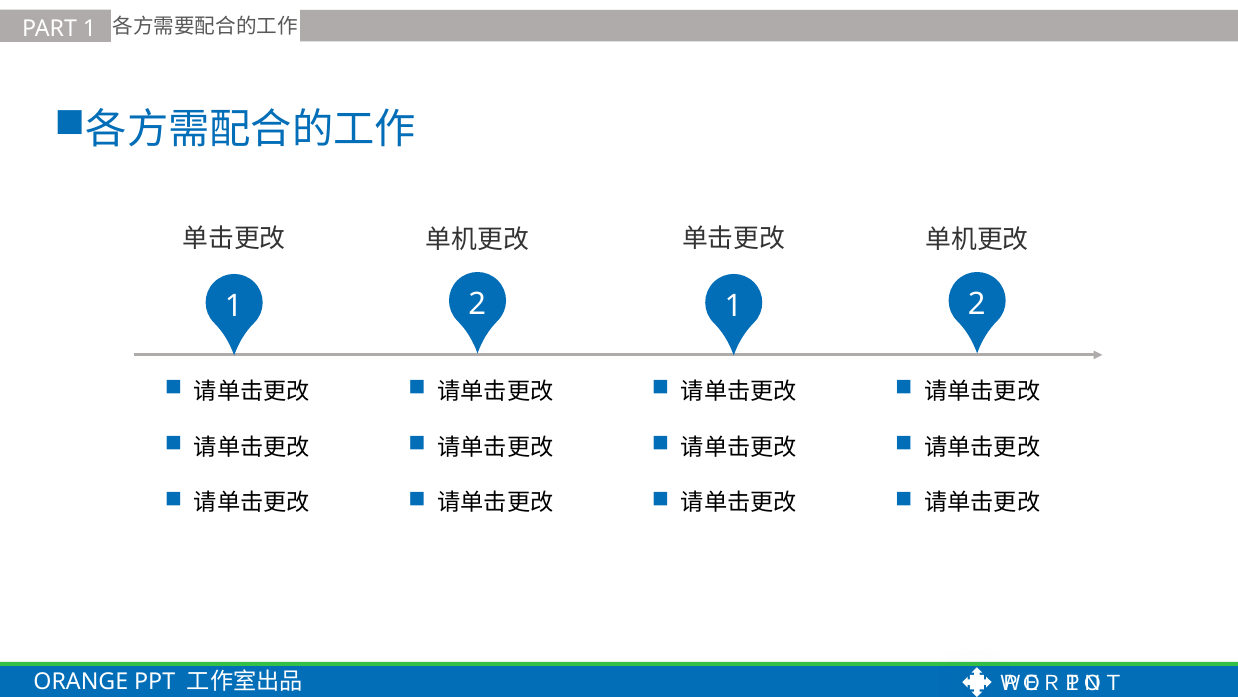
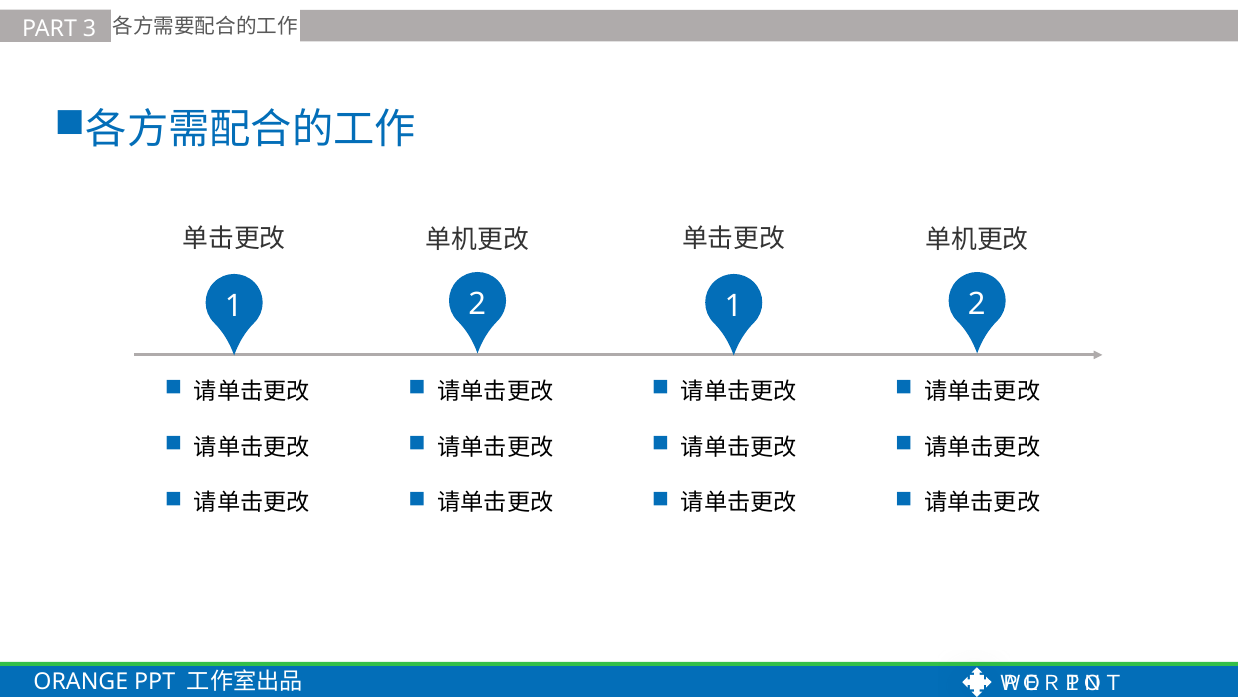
PART 1: 1 -> 3
